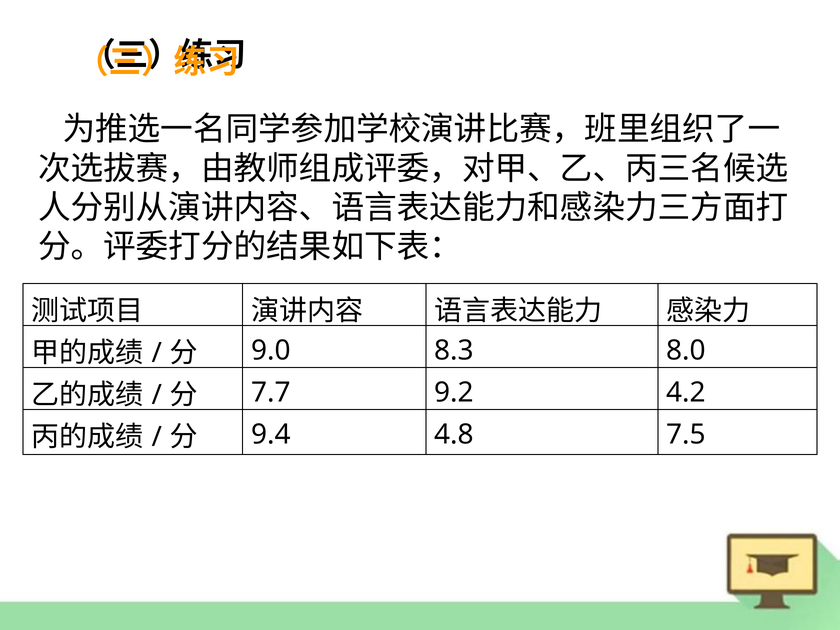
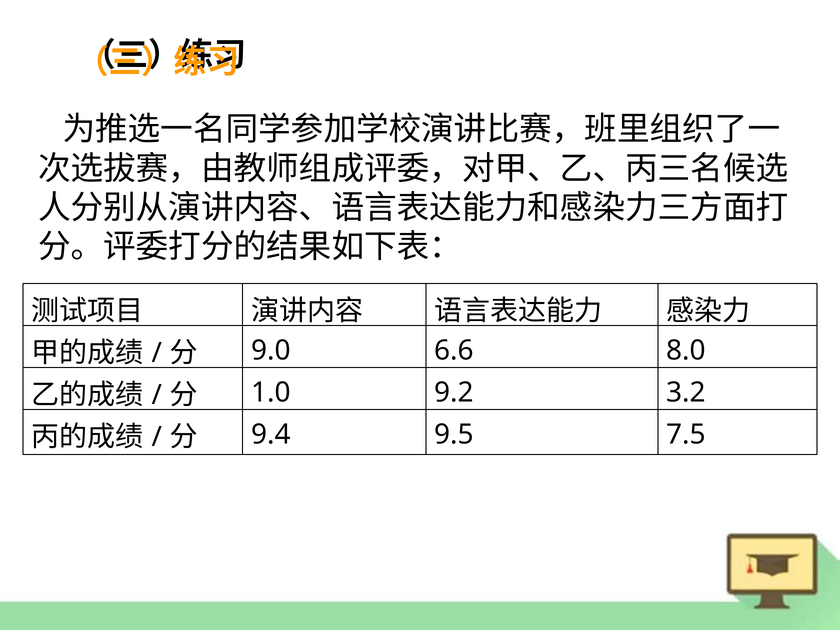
8.3: 8.3 -> 6.6
7.7: 7.7 -> 1.0
4.2: 4.2 -> 3.2
4.8: 4.8 -> 9.5
